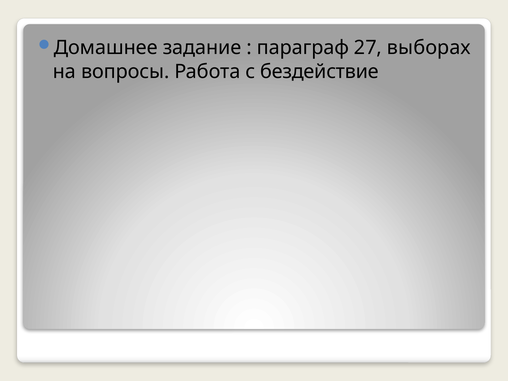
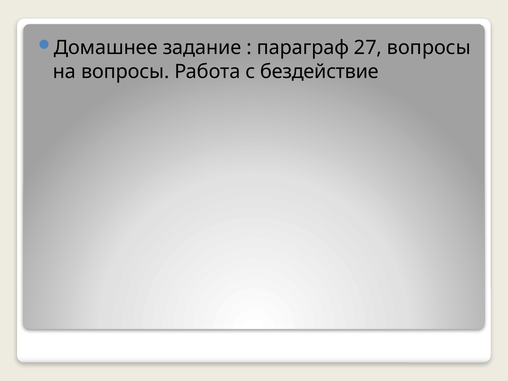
27 выборах: выборах -> вопросы
